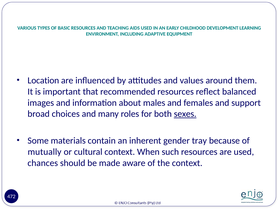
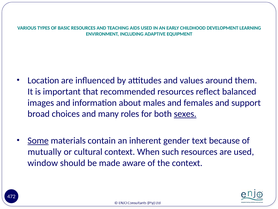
Some underline: none -> present
tray: tray -> text
chances: chances -> window
